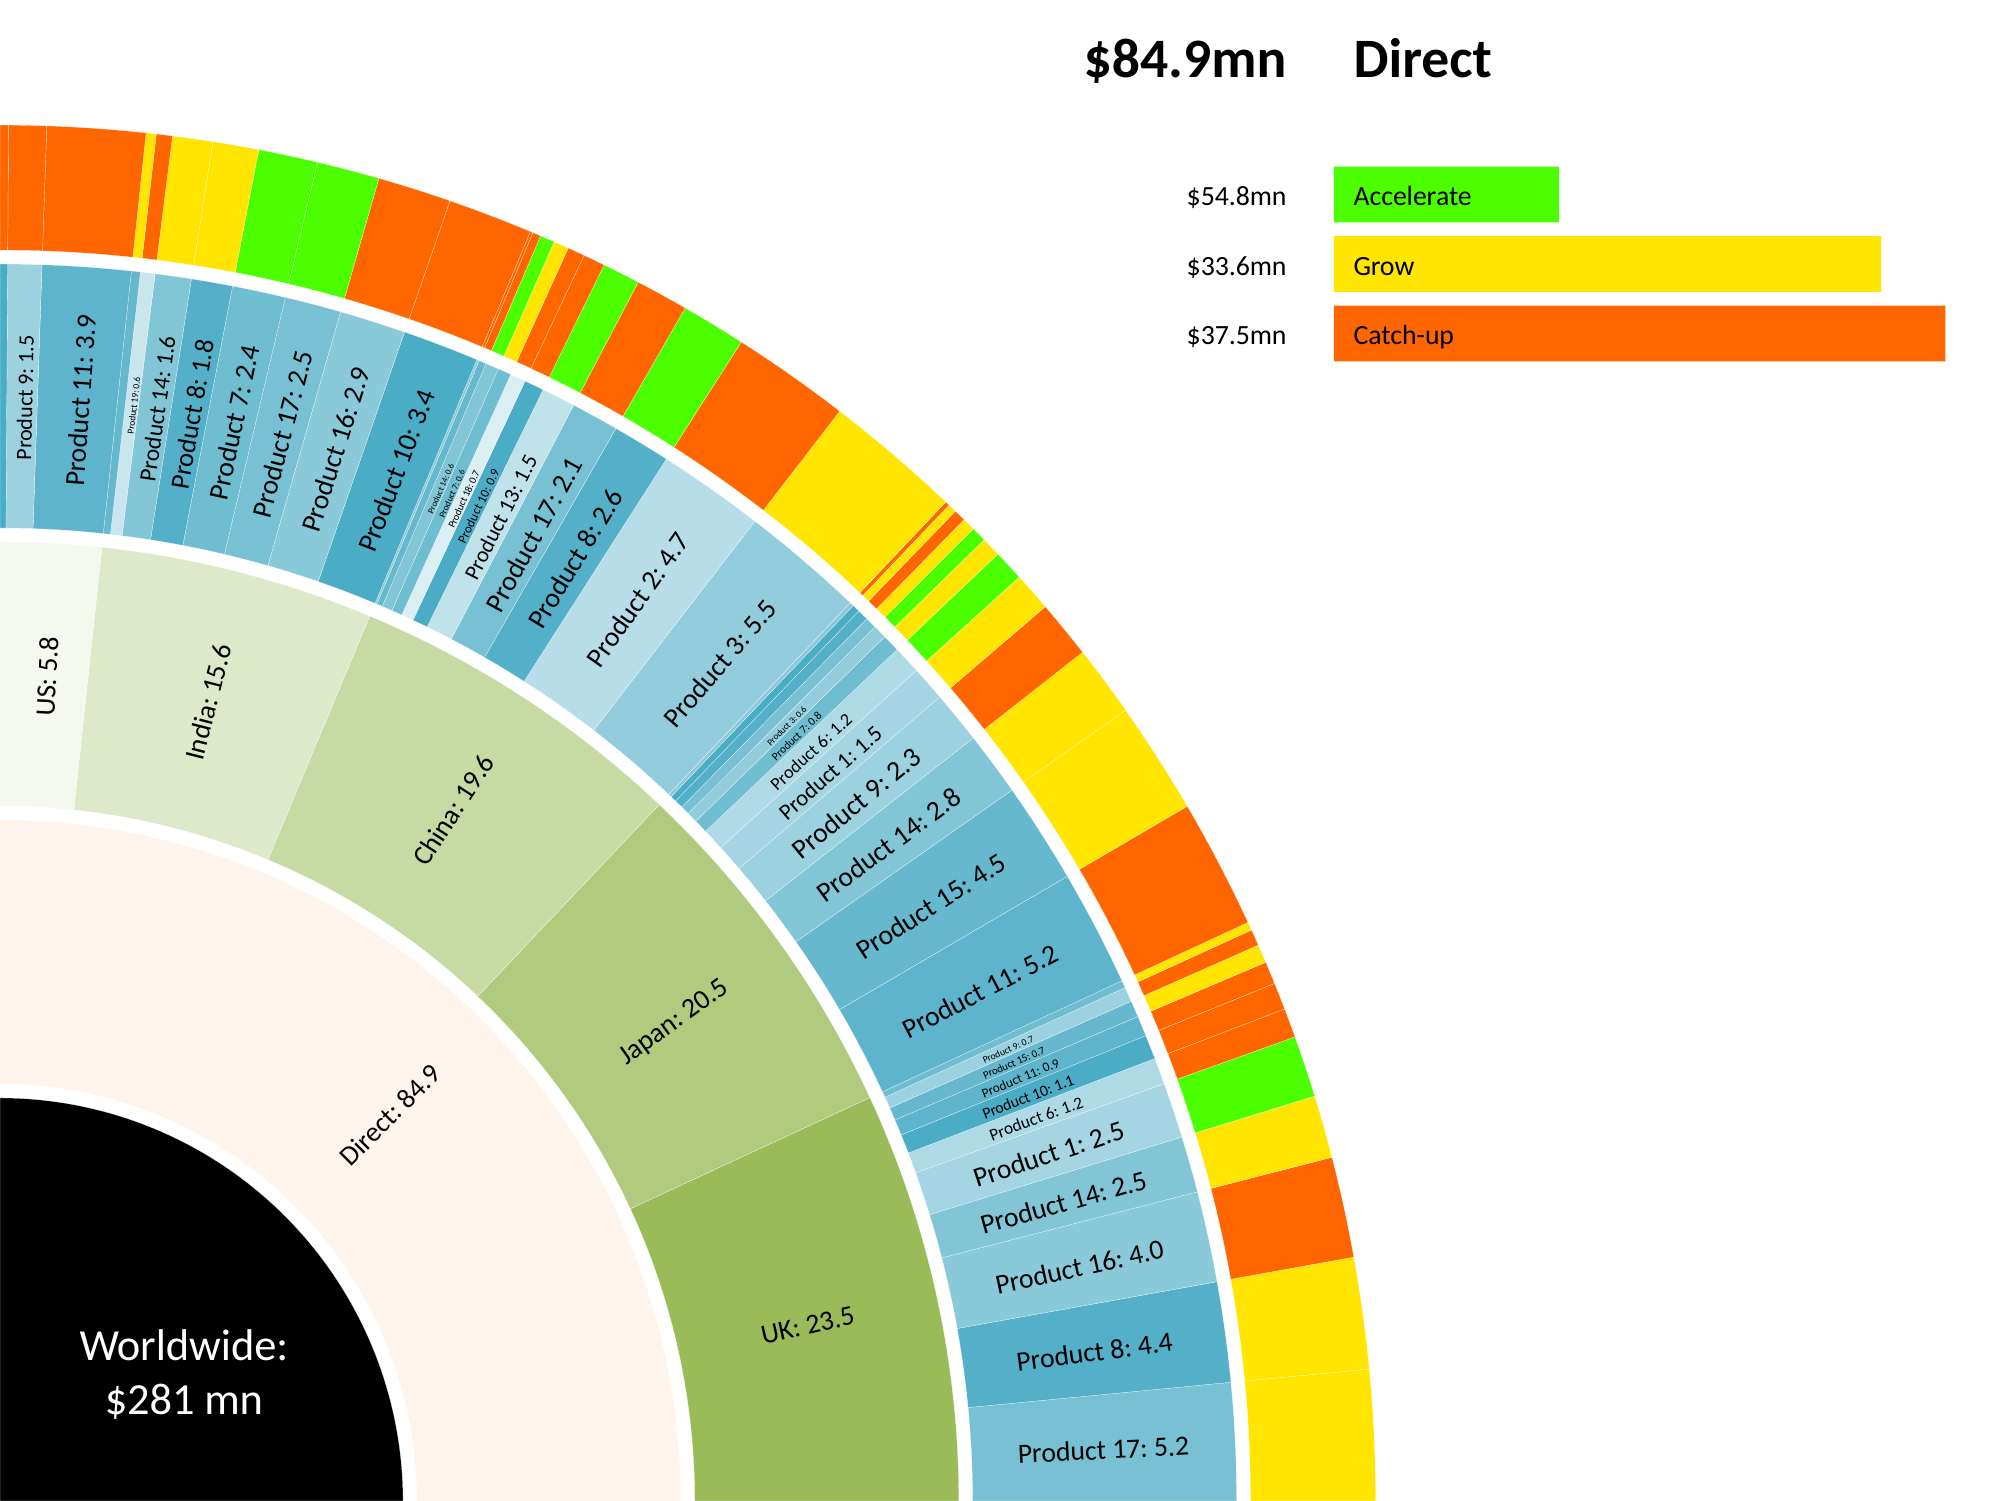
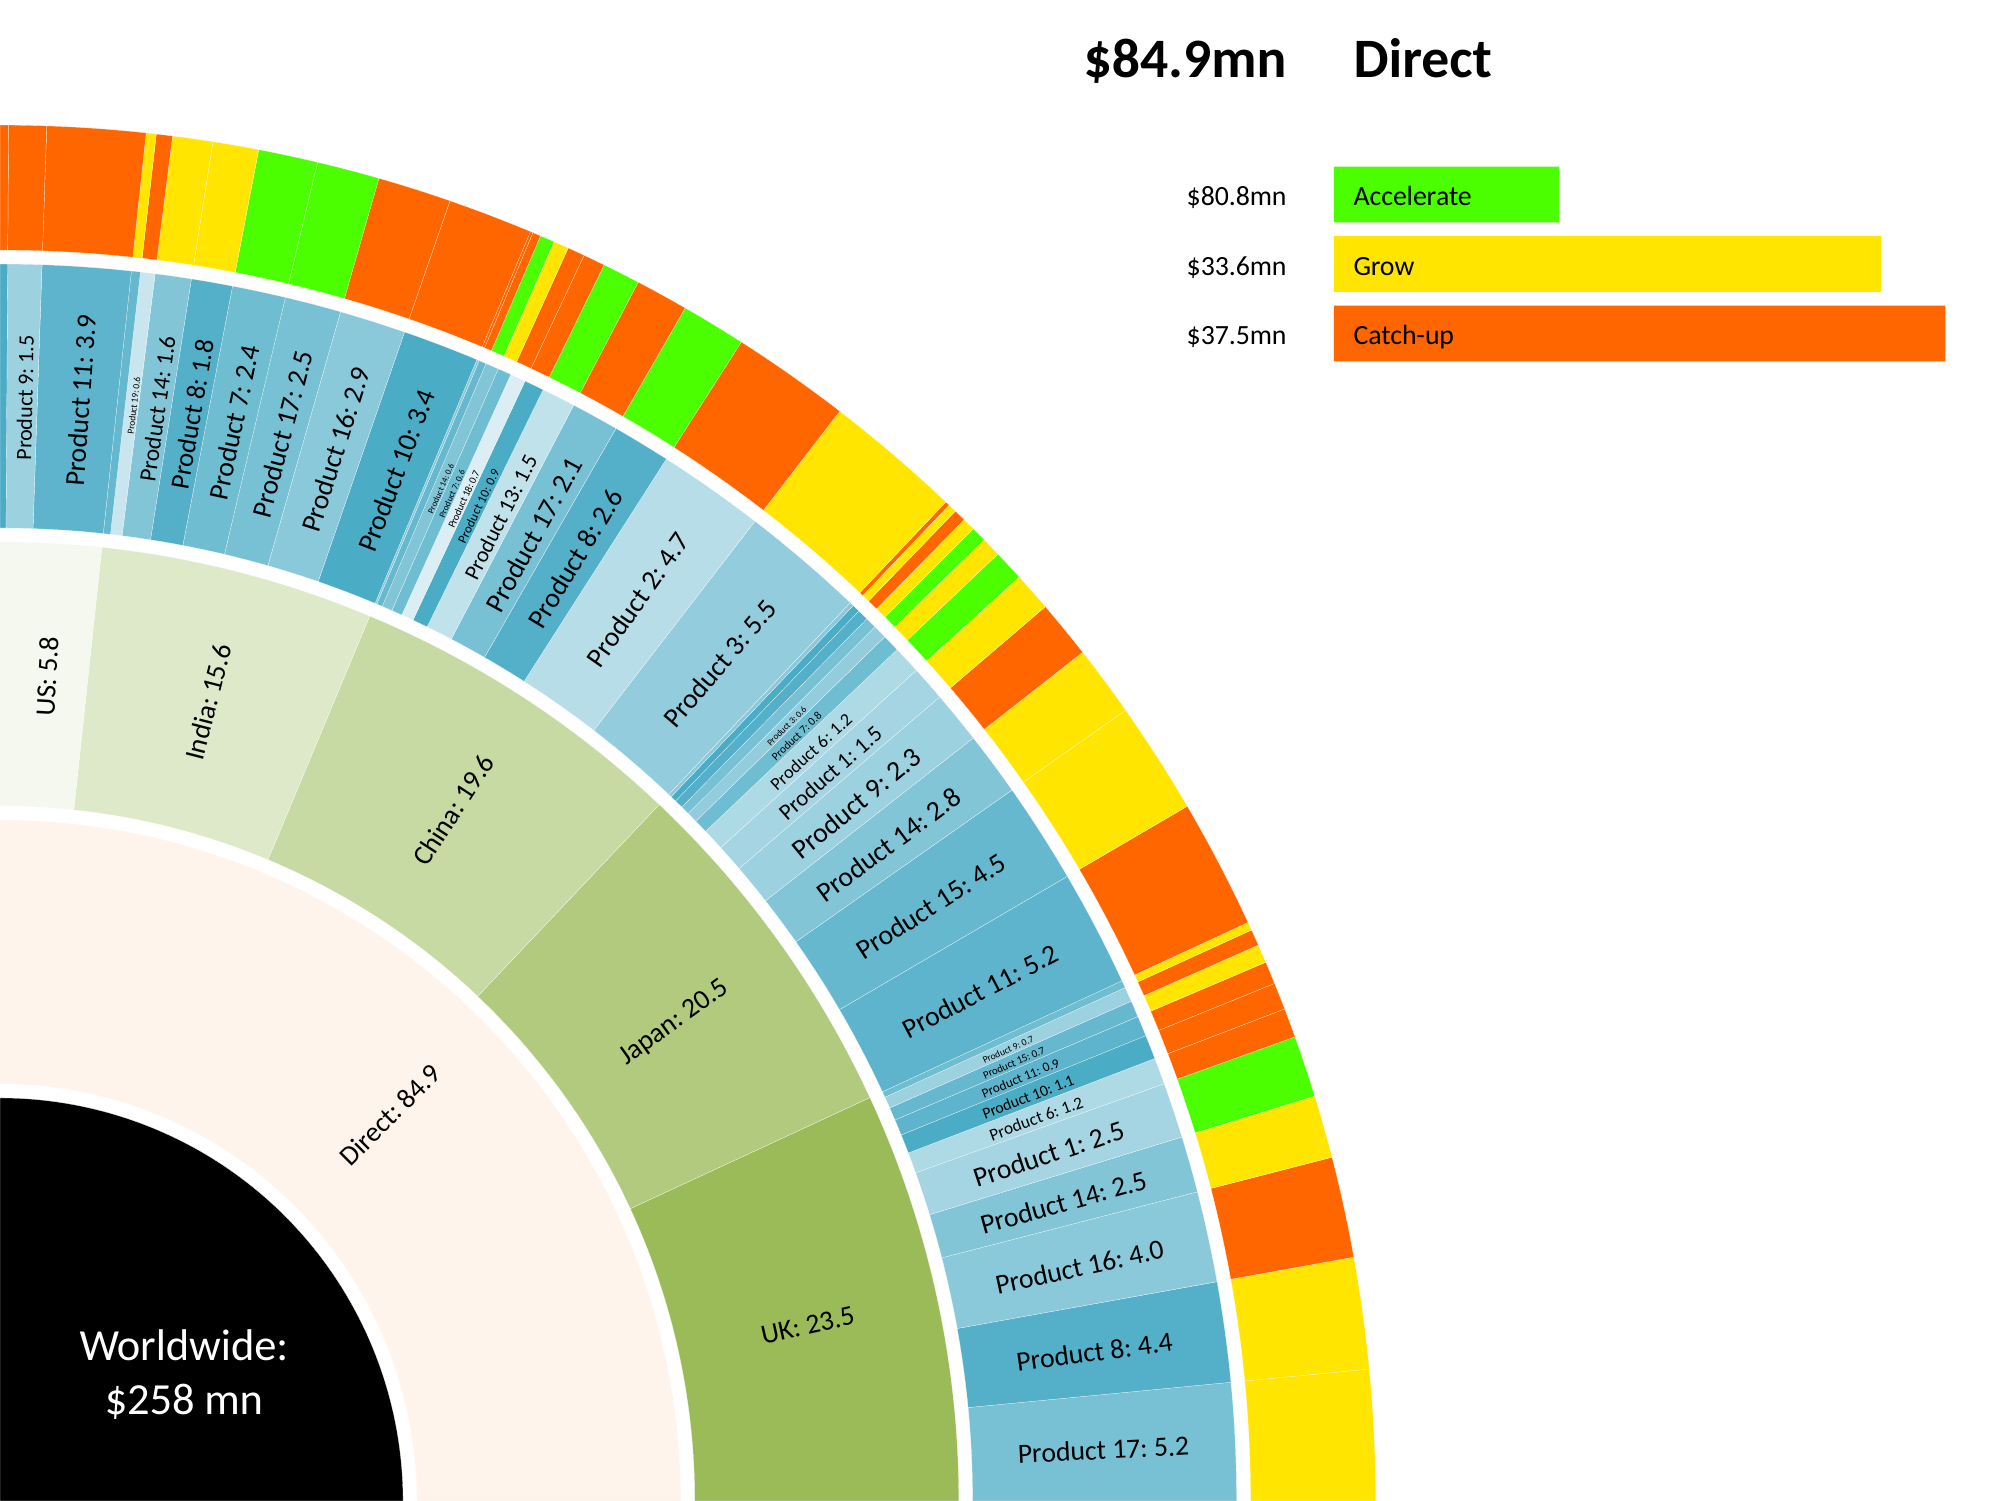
$54.8mn: $54.8mn -> $80.8mn
$281: $281 -> $258
